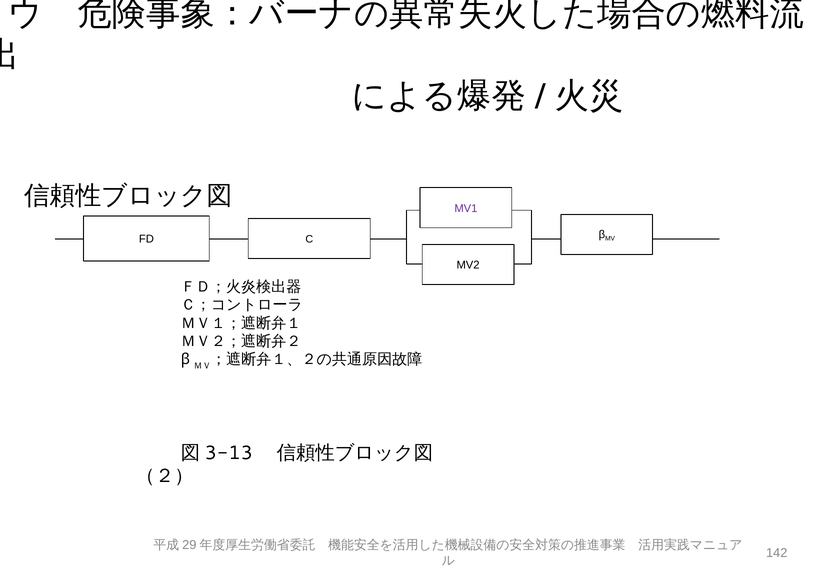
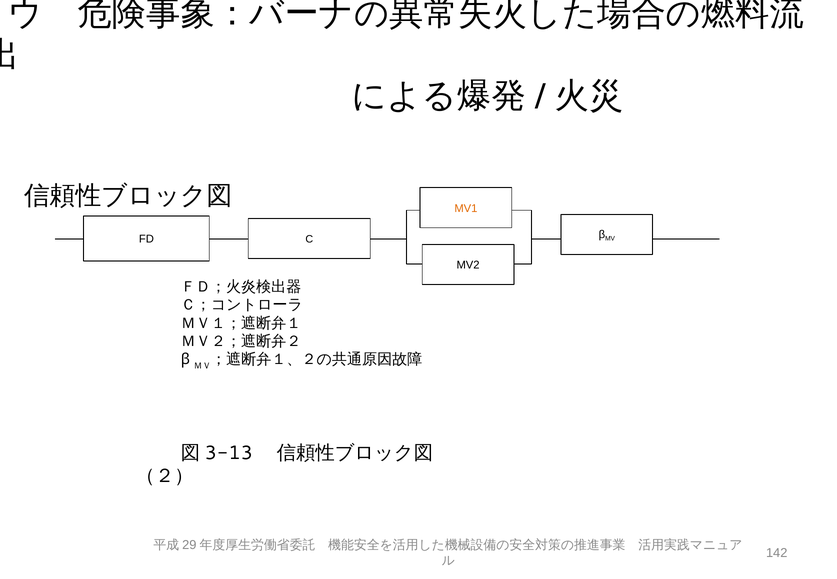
MV1 colour: purple -> orange
